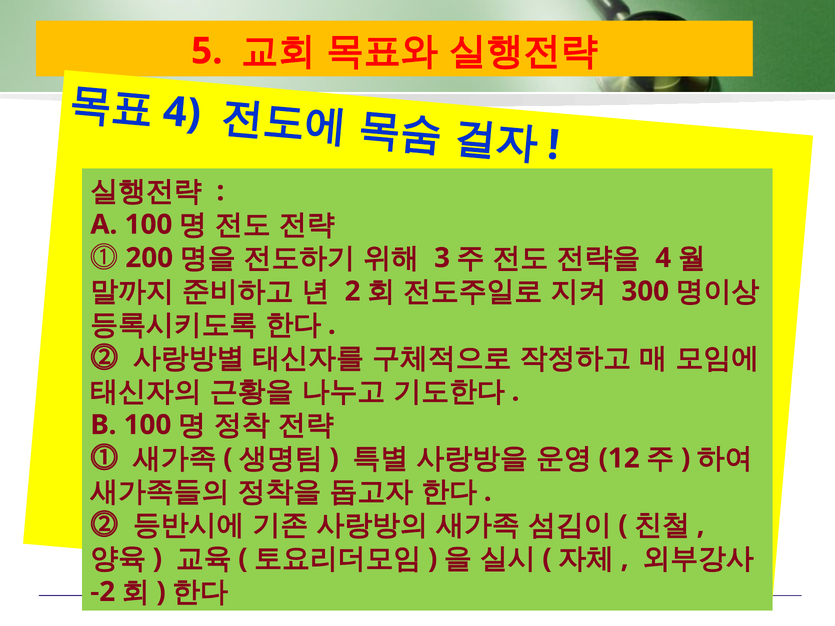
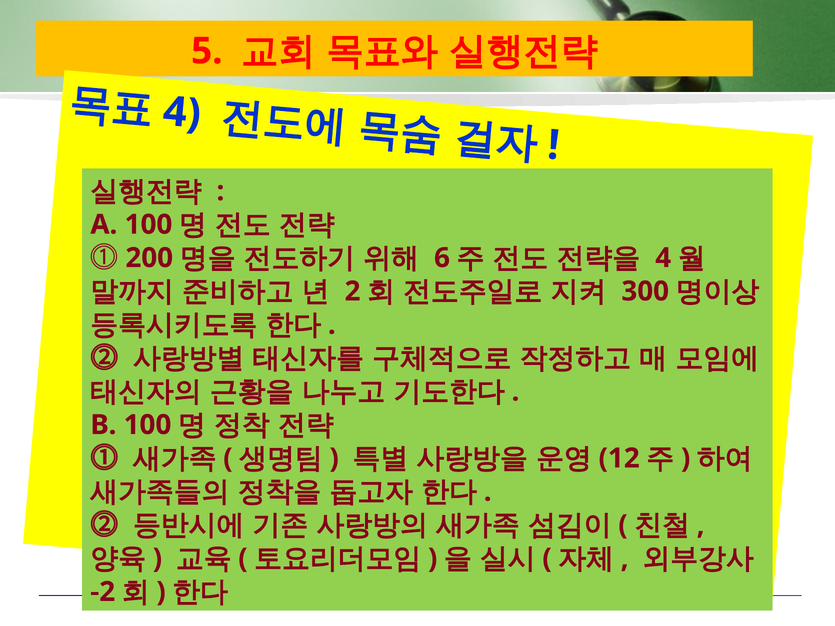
3: 3 -> 6
